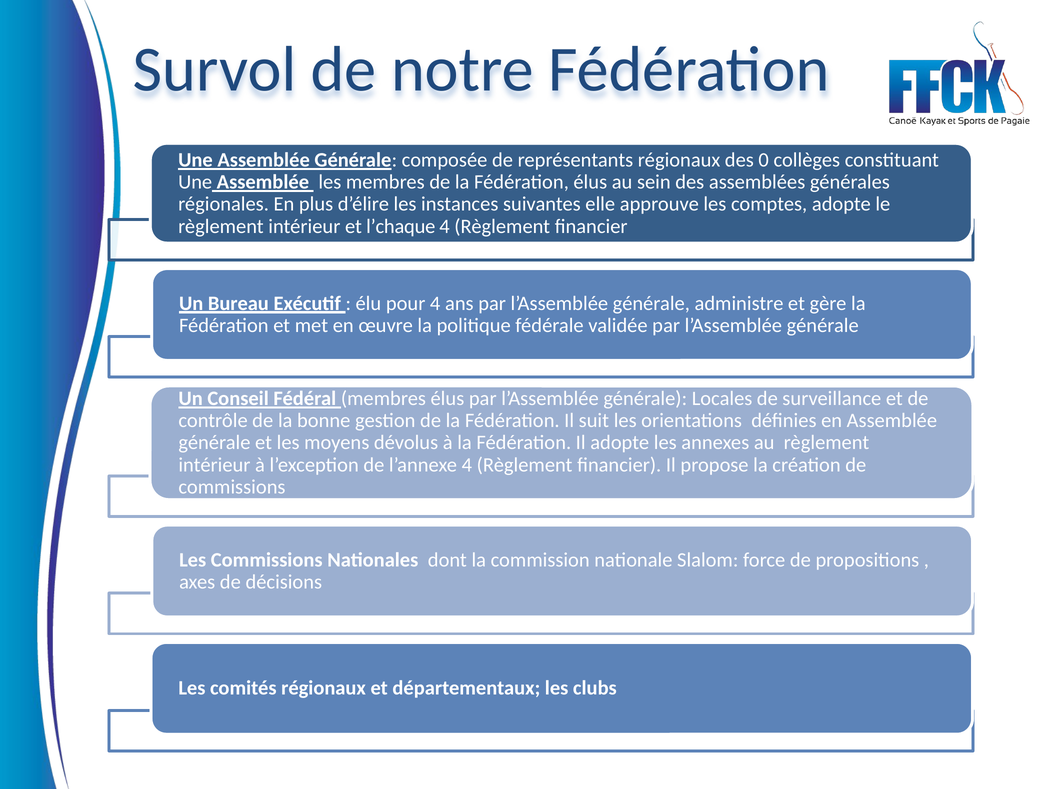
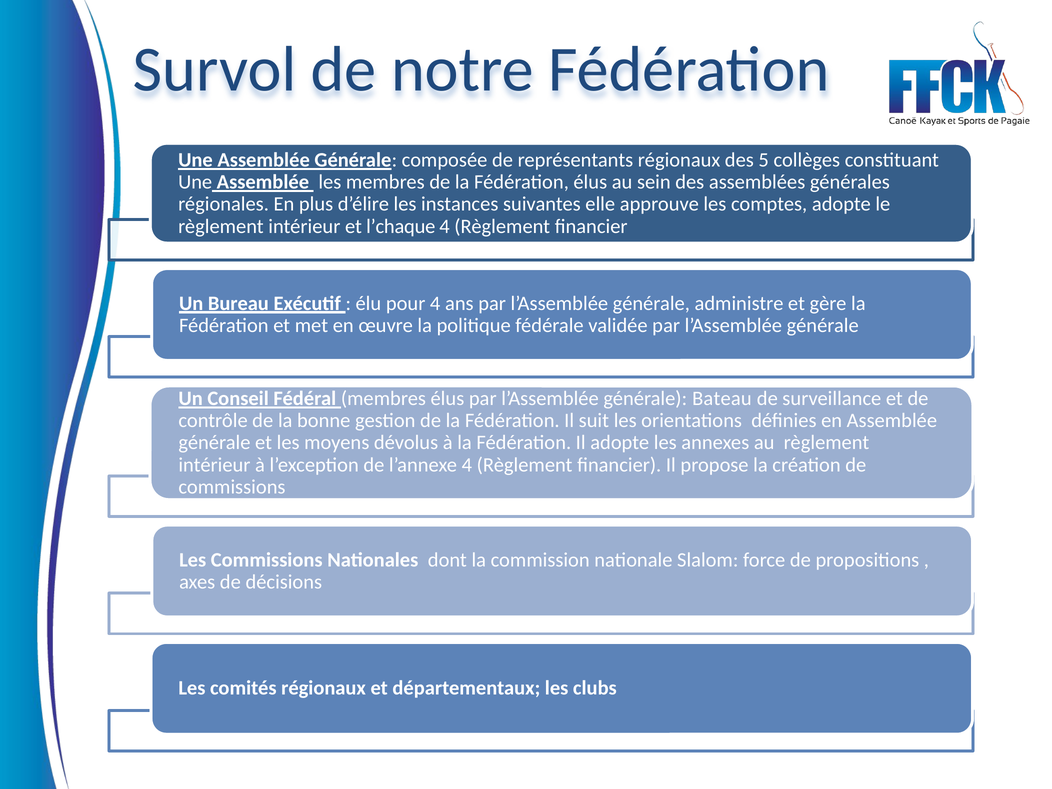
0: 0 -> 5
Locales: Locales -> Bateau
